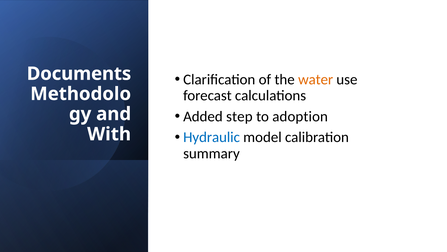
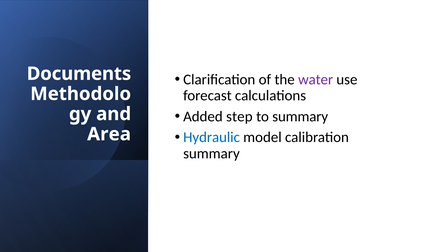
water colour: orange -> purple
to adoption: adoption -> summary
With: With -> Area
